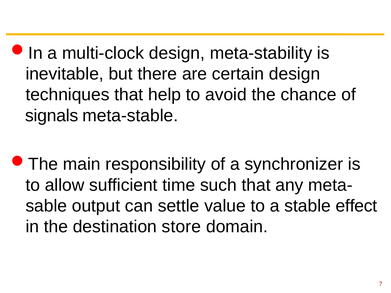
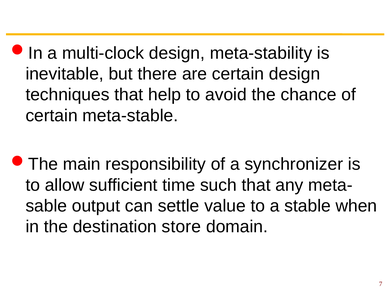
signals at (52, 116): signals -> certain
effect: effect -> when
